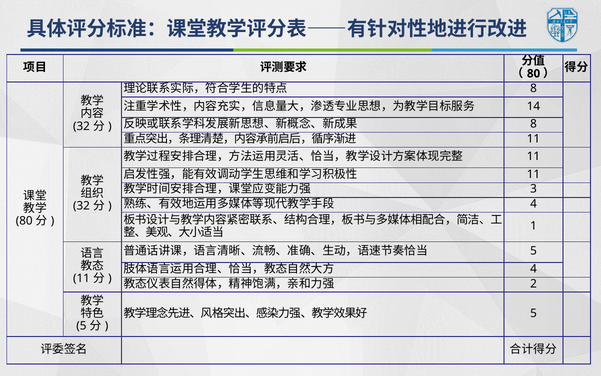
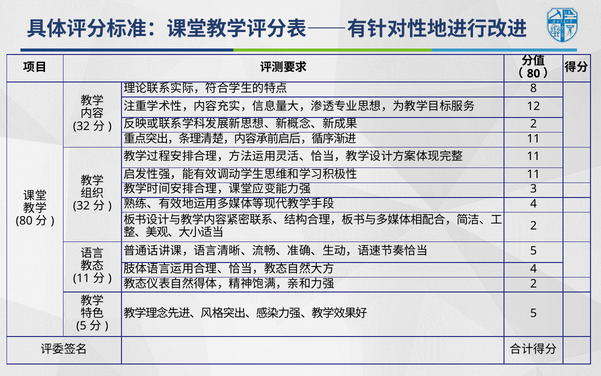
14: 14 -> 12
8 at (533, 124): 8 -> 2
1 at (533, 226): 1 -> 2
